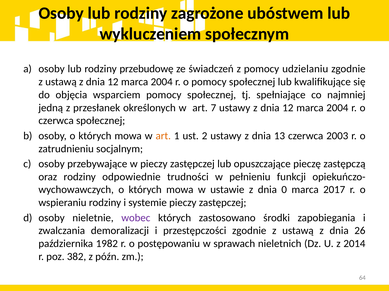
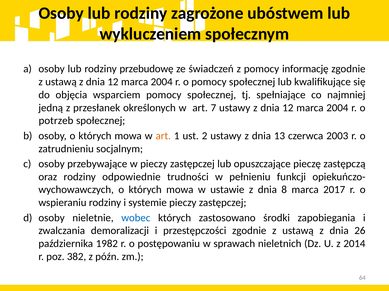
udzielaniu: udzielaniu -> informację
czerwca at (56, 121): czerwca -> potrzeb
0: 0 -> 8
wobec colour: purple -> blue
